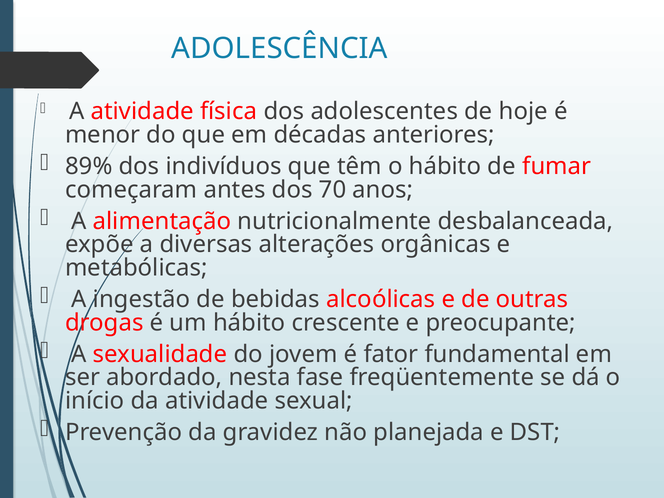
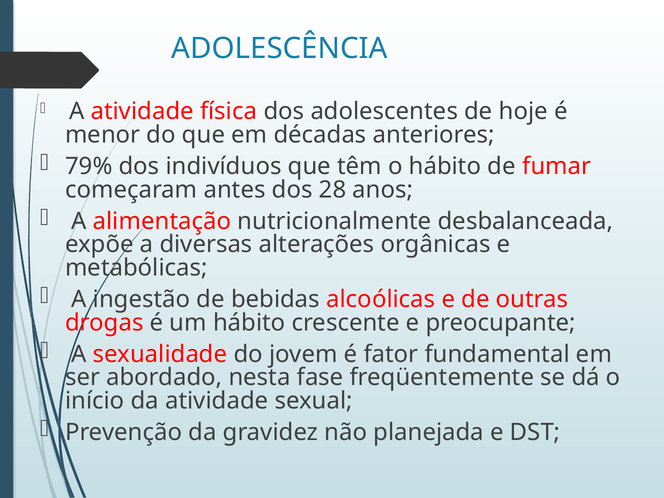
89%: 89% -> 79%
70: 70 -> 28
